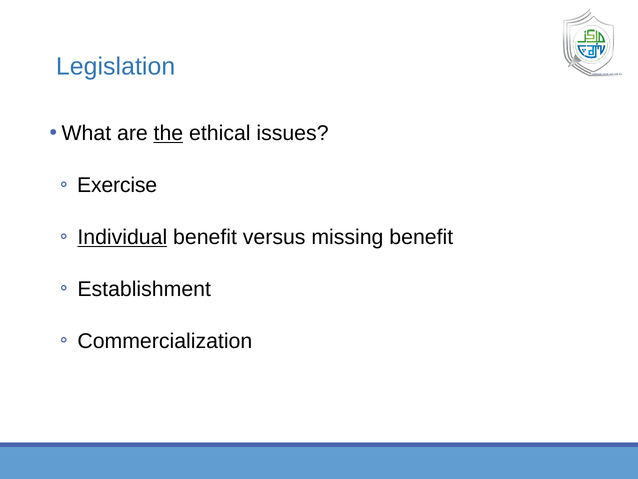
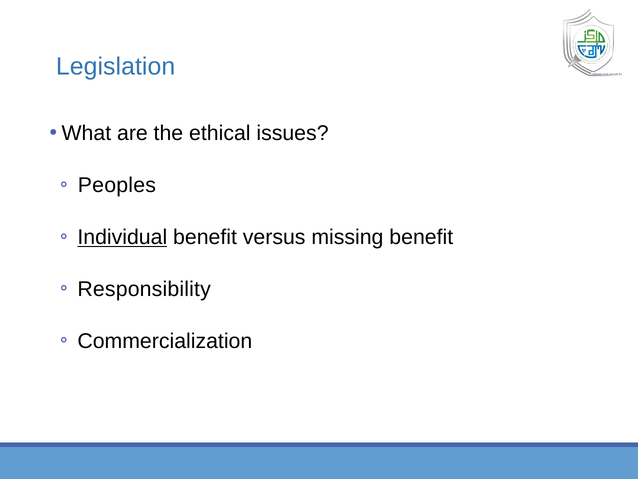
the underline: present -> none
Exercise: Exercise -> Peoples
Establishment: Establishment -> Responsibility
